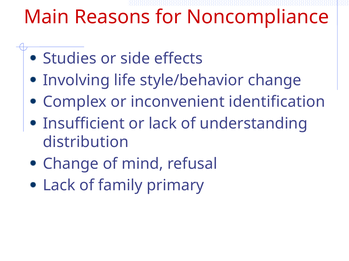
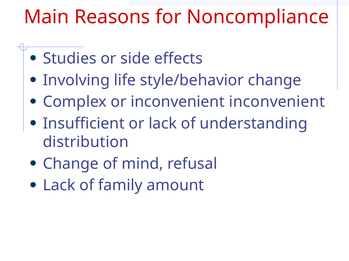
inconvenient identification: identification -> inconvenient
primary: primary -> amount
